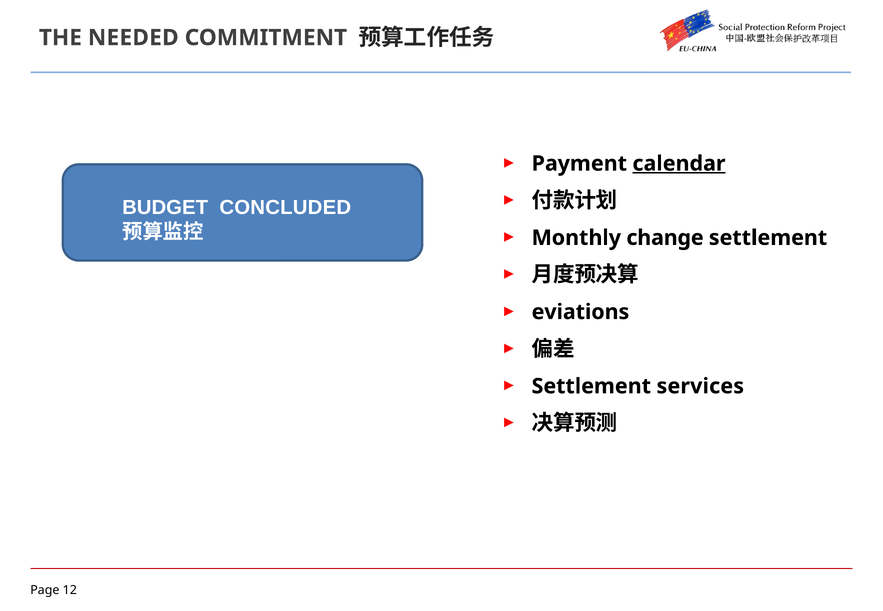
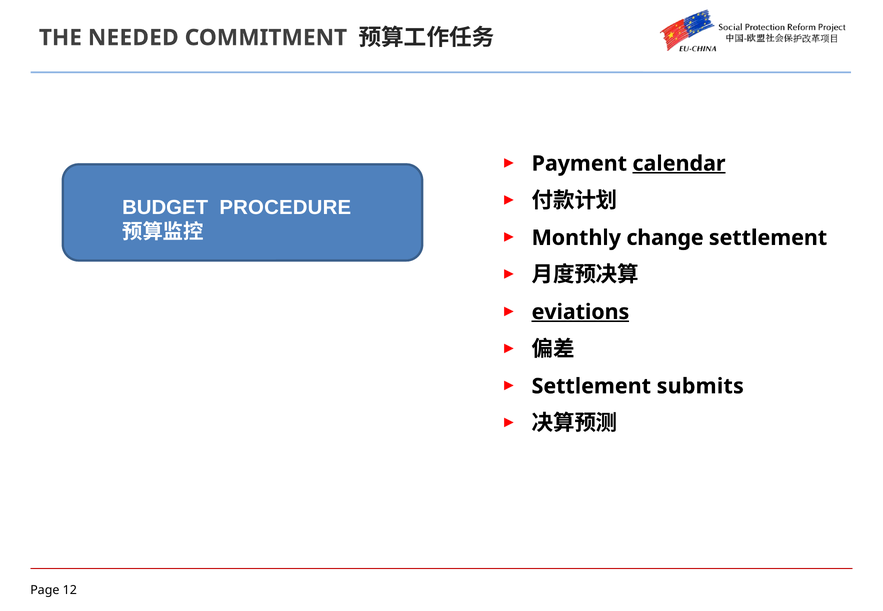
CONCLUDED: CONCLUDED -> PROCEDURE
eviations underline: none -> present
services: services -> submits
